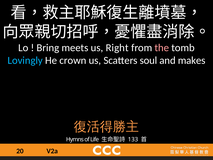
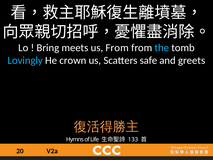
us Right: Right -> From
the colour: pink -> light blue
soul: soul -> safe
makes: makes -> greets
